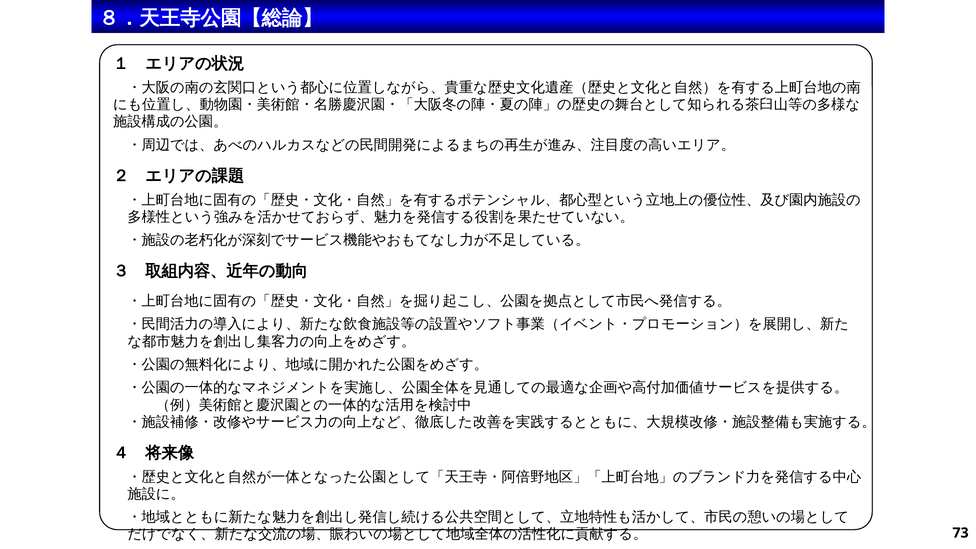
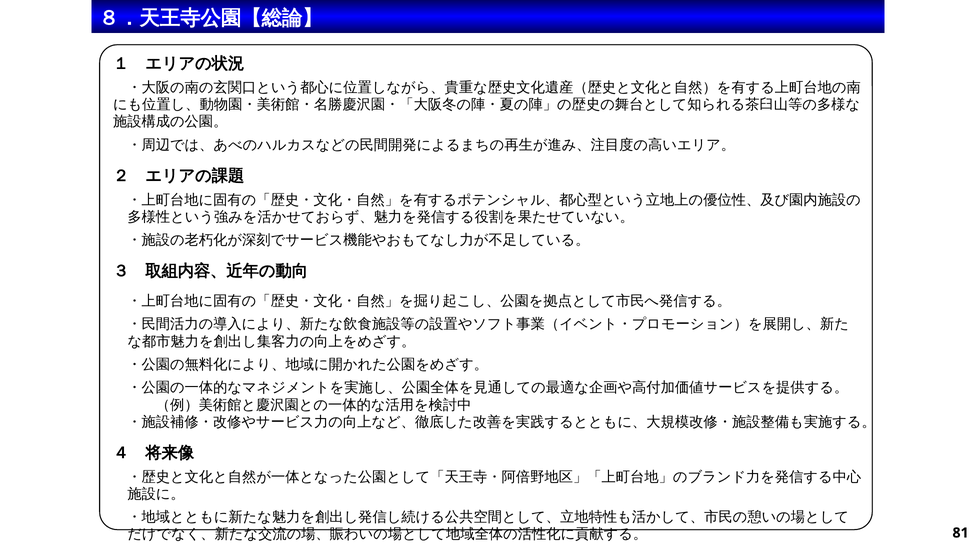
73: 73 -> 81
